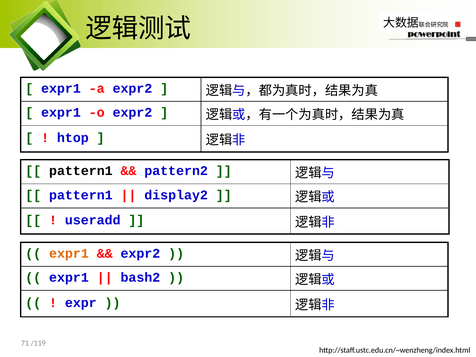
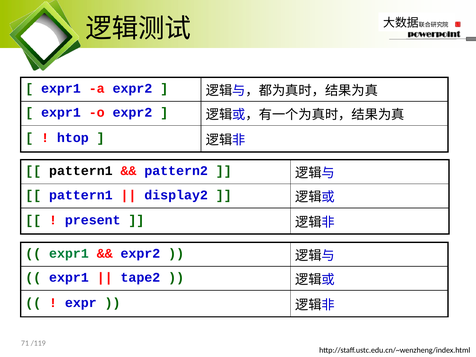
useradd: useradd -> present
expr1 at (69, 253) colour: orange -> green
bash2: bash2 -> tape2
